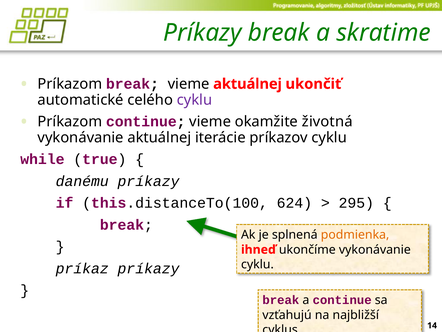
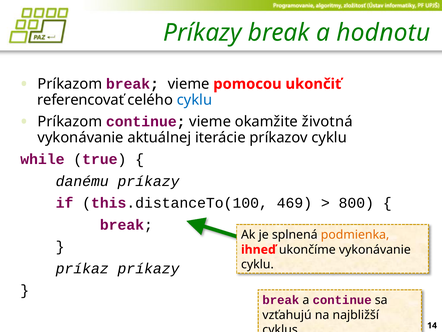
skratime: skratime -> hodnotu
vieme aktuálnej: aktuálnej -> pomocou
automatické: automatické -> referencovať
cyklu at (194, 100) colour: purple -> blue
624: 624 -> 469
295: 295 -> 800
